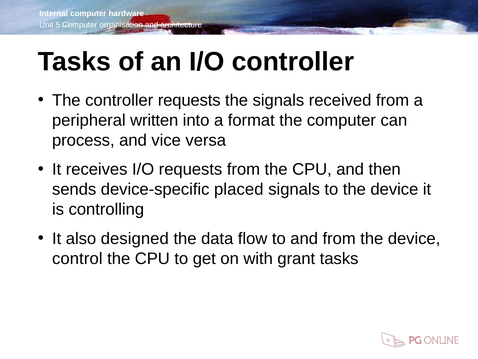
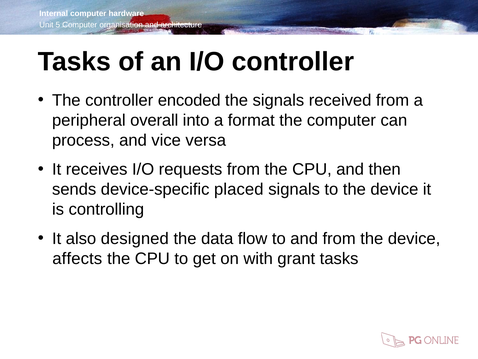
controller requests: requests -> encoded
written: written -> overall
control: control -> affects
